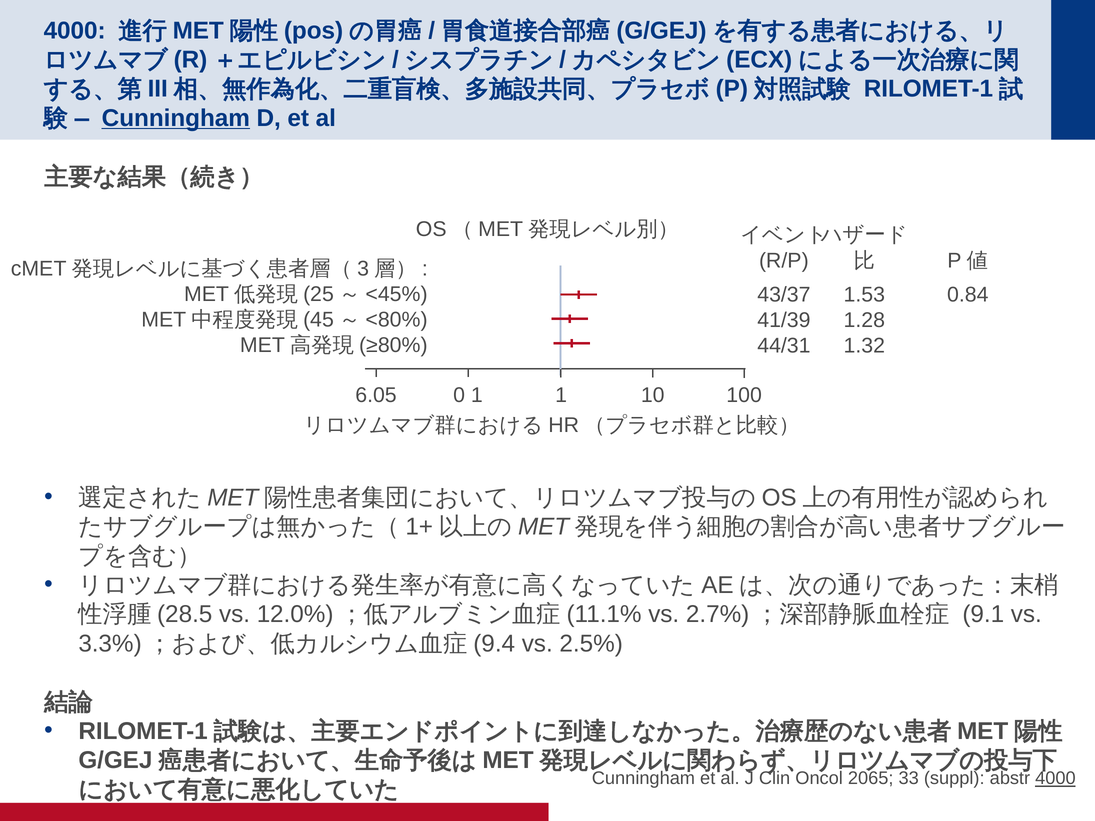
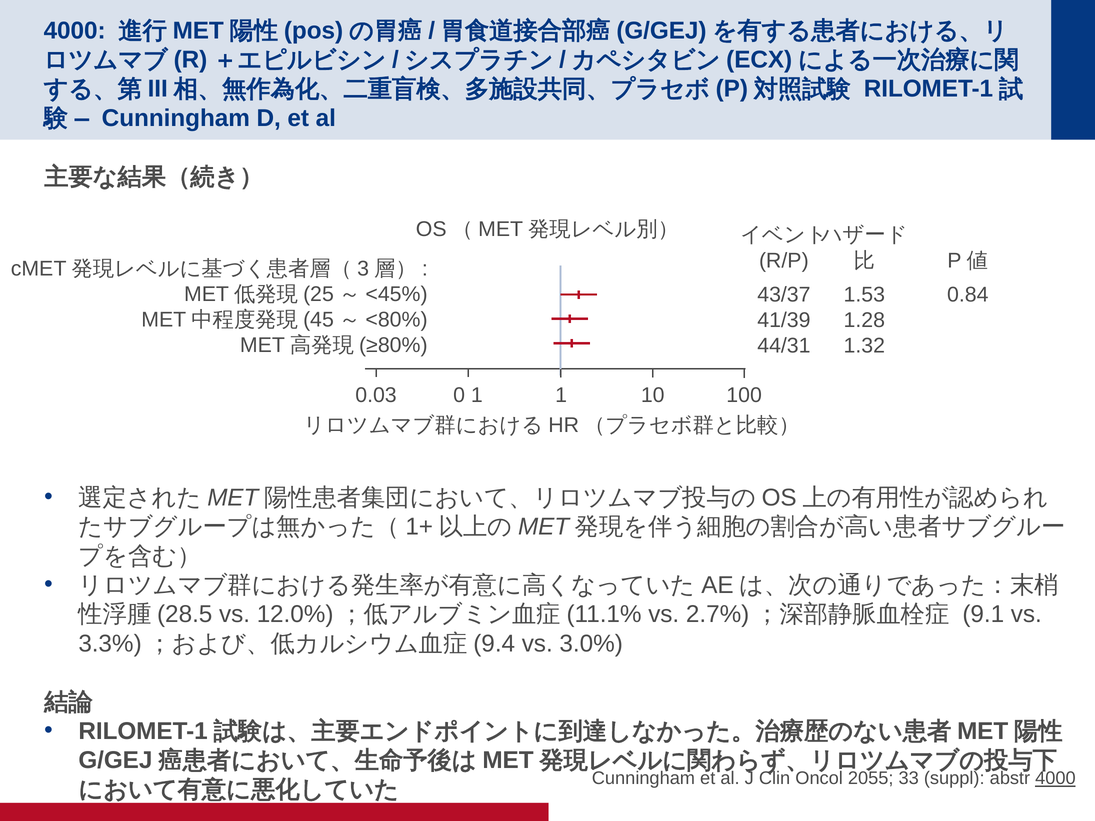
Cunningham at (176, 118) underline: present -> none
6.05: 6.05 -> 0.03
2.5%: 2.5% -> 3.0%
2065: 2065 -> 2055
